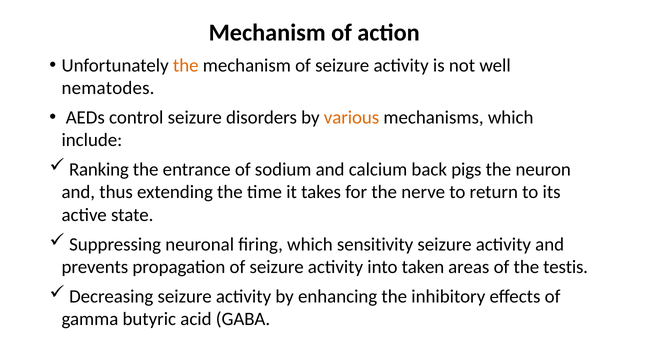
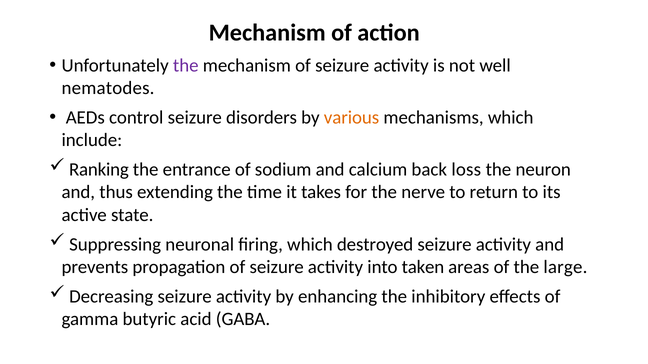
the at (186, 66) colour: orange -> purple
pigs: pigs -> loss
sensitivity: sensitivity -> destroyed
testis: testis -> large
